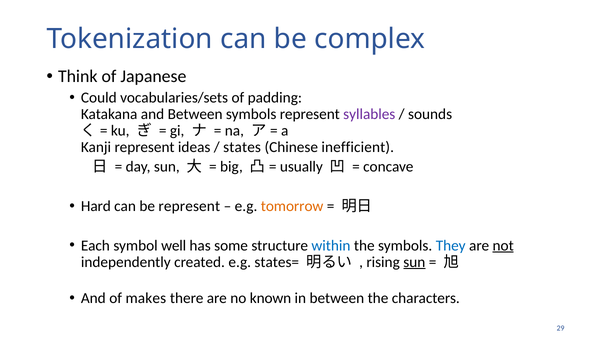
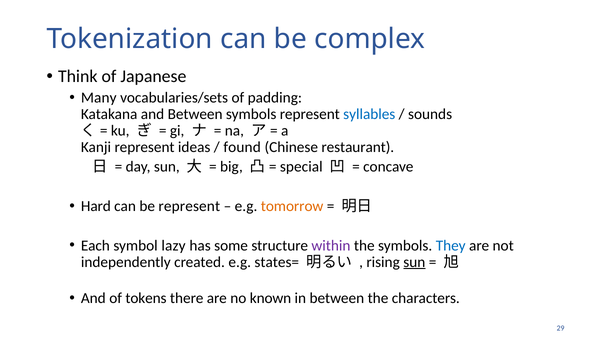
Could: Could -> Many
syllables colour: purple -> blue
states: states -> found
inefficient: inefficient -> restaurant
usually: usually -> special
well: well -> lazy
within colour: blue -> purple
not underline: present -> none
makes: makes -> tokens
